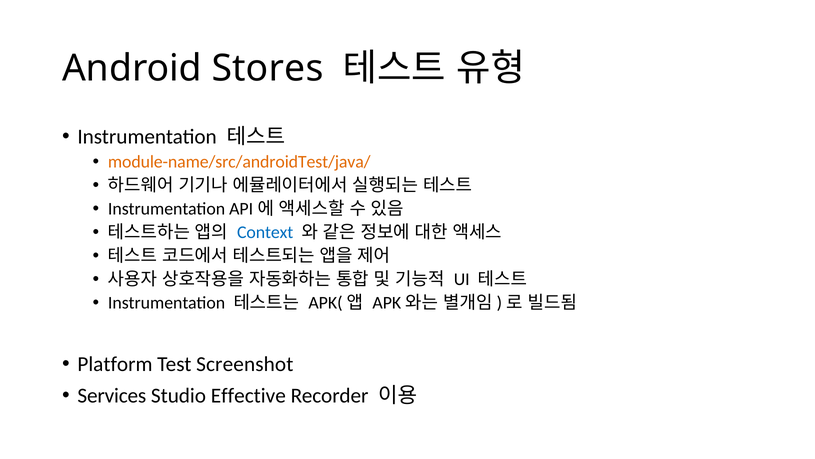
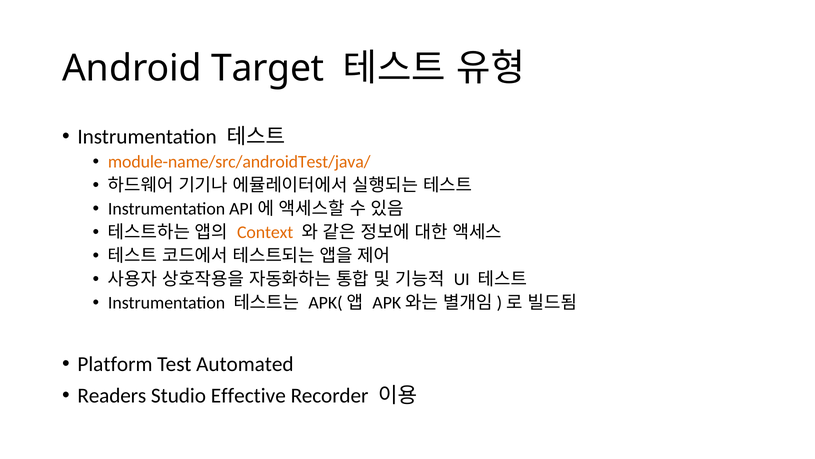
Stores: Stores -> Target
Context colour: blue -> orange
Screenshot: Screenshot -> Automated
Services: Services -> Readers
